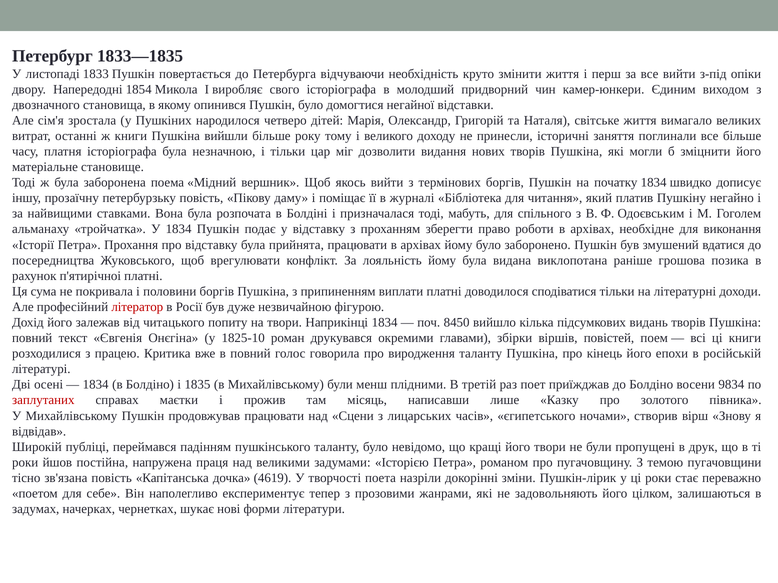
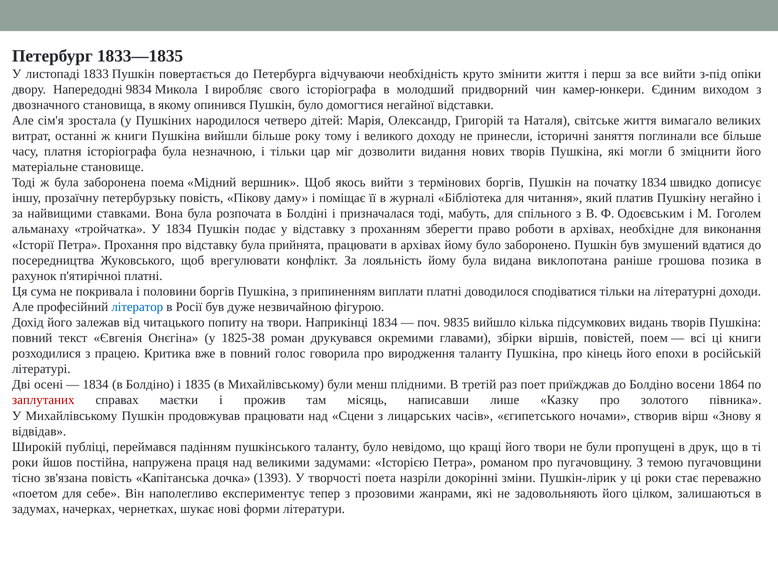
1854: 1854 -> 9834
літератор colour: red -> blue
8450: 8450 -> 9835
1825-10: 1825-10 -> 1825-38
9834: 9834 -> 1864
4619: 4619 -> 1393
